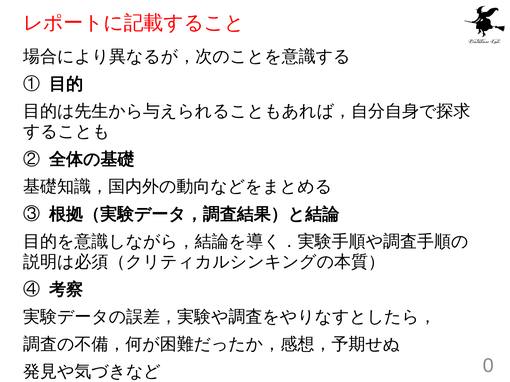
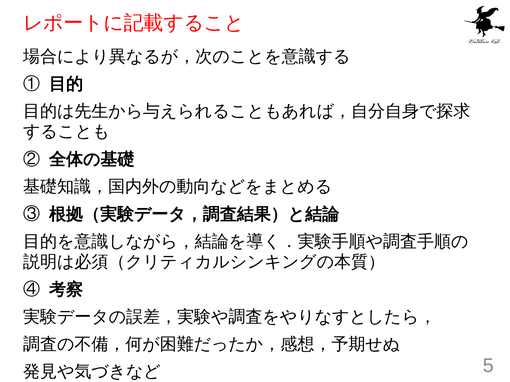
0: 0 -> 5
